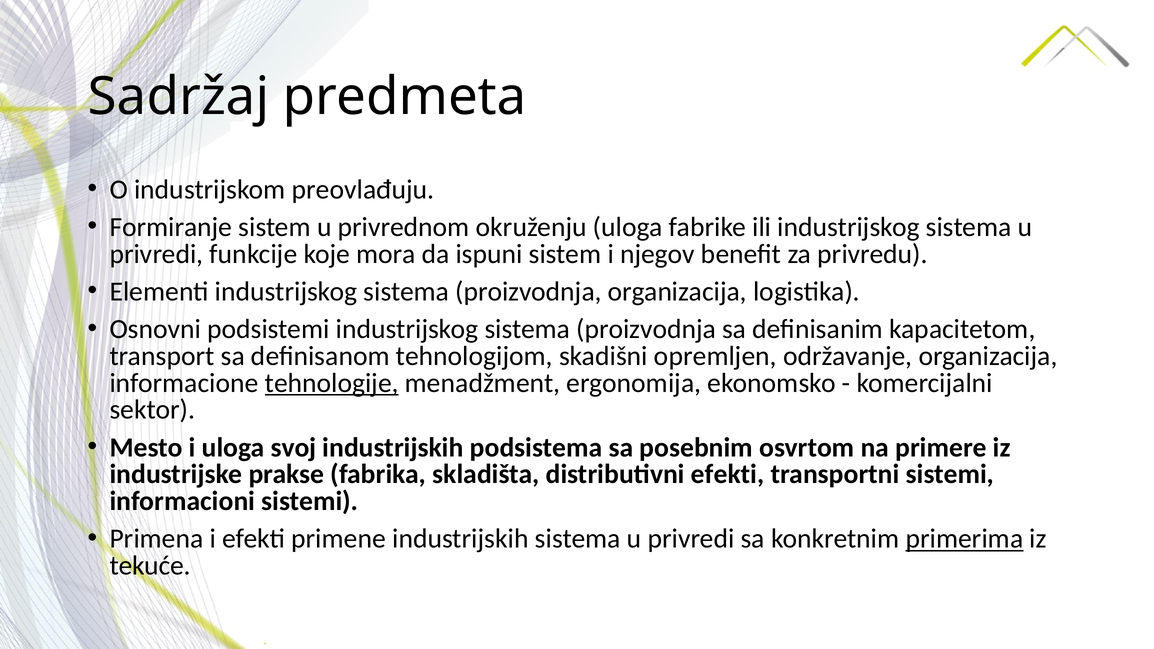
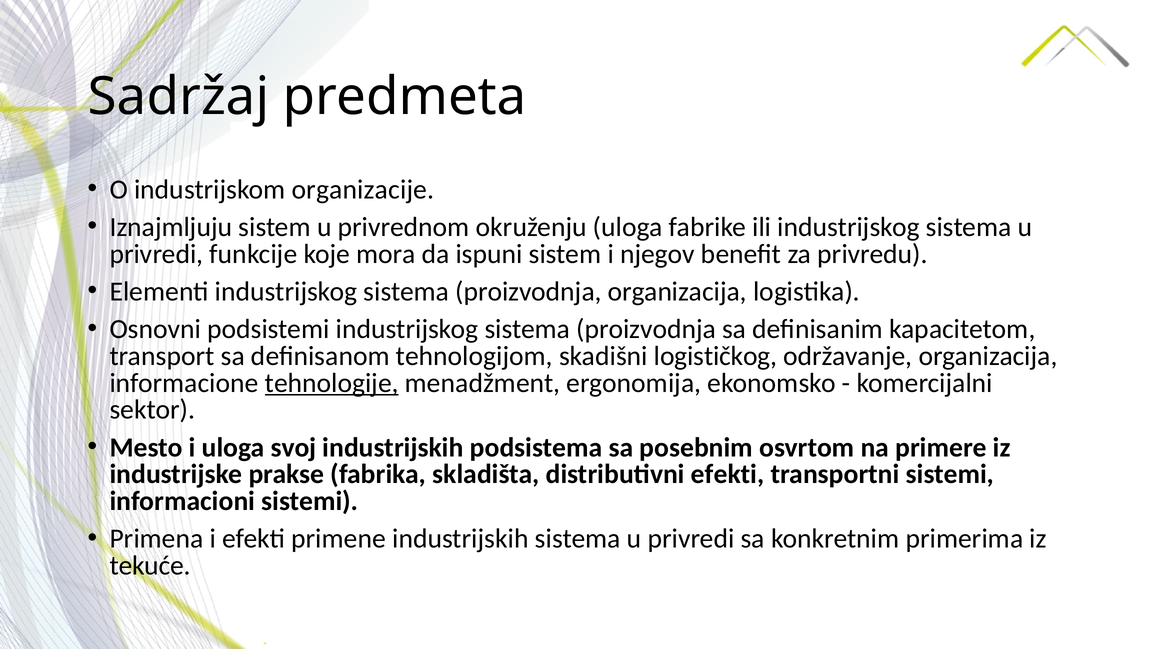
preovlađuju: preovlađuju -> organizacije
Formiranje: Formiranje -> Iznajmljuju
opremljen: opremljen -> logističkog
primerima underline: present -> none
